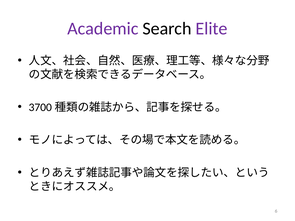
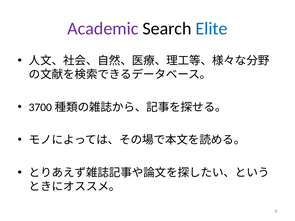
Elite colour: purple -> blue
